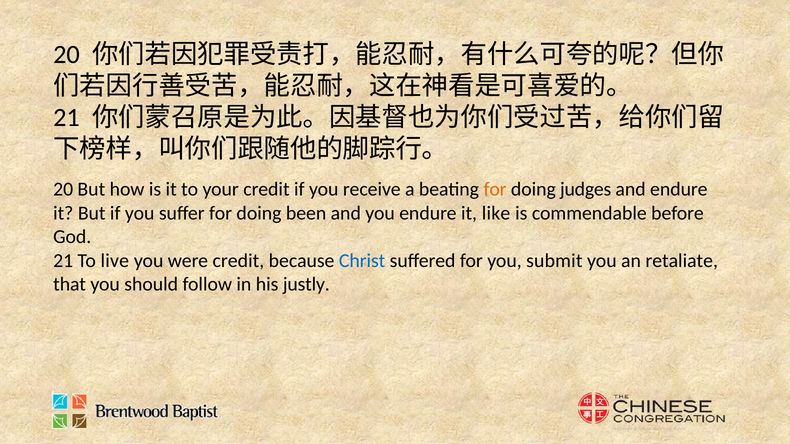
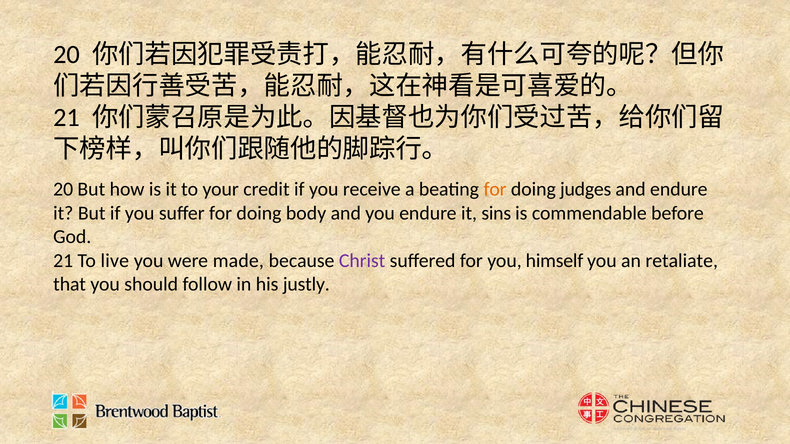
been: been -> body
like: like -> sins
were credit: credit -> made
Christ colour: blue -> purple
submit: submit -> himself
